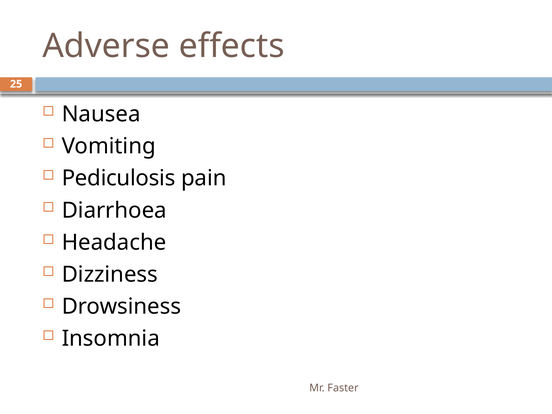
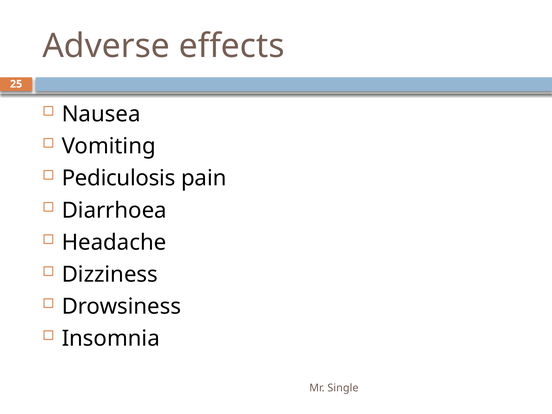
Faster: Faster -> Single
